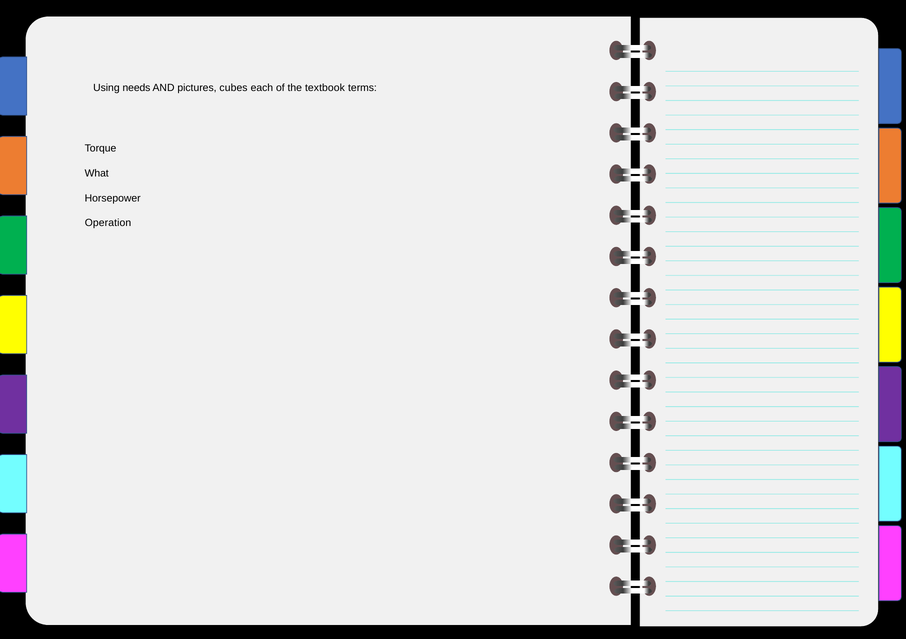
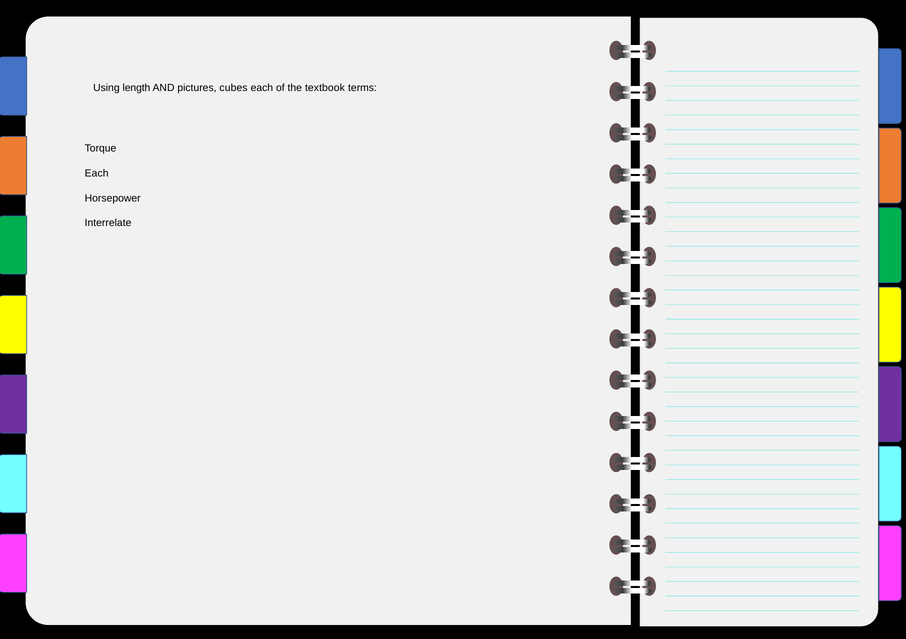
needs: needs -> length
What at (97, 173): What -> Each
Operation: Operation -> Interrelate
